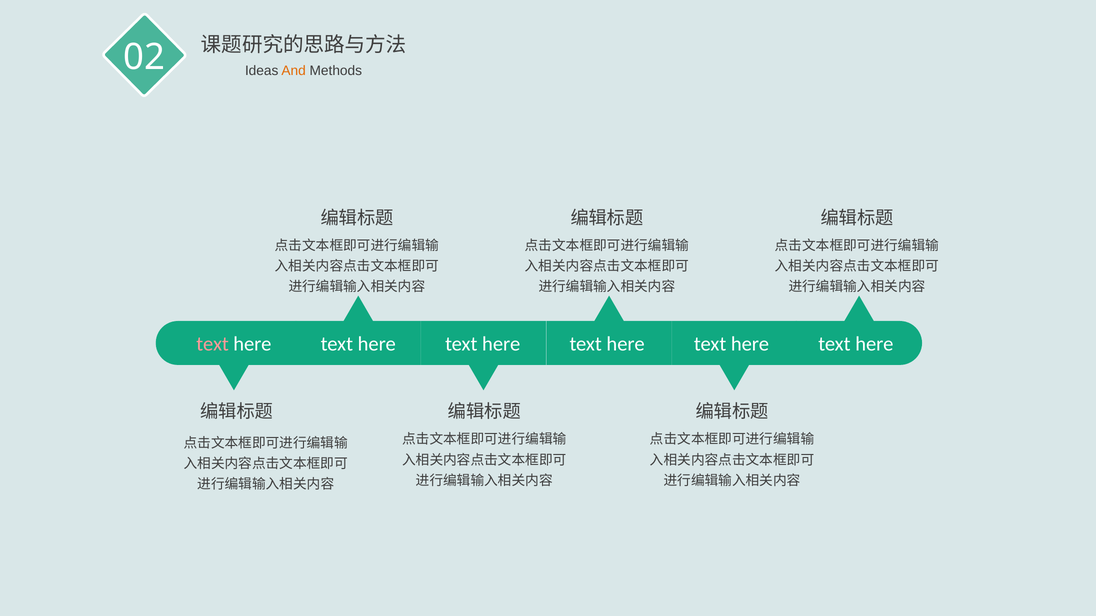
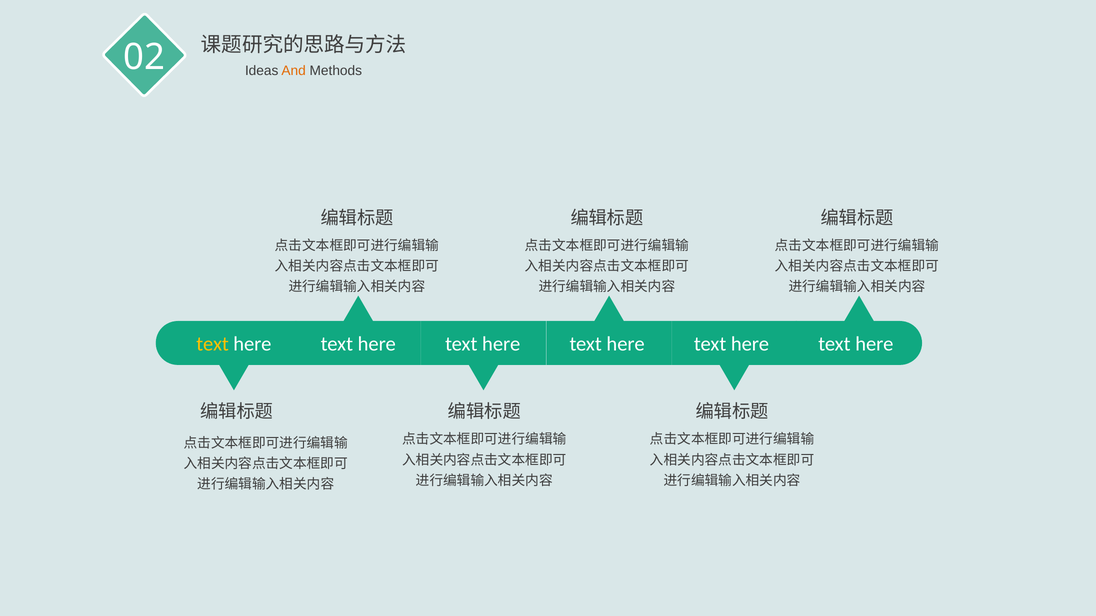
text at (213, 344) colour: pink -> yellow
